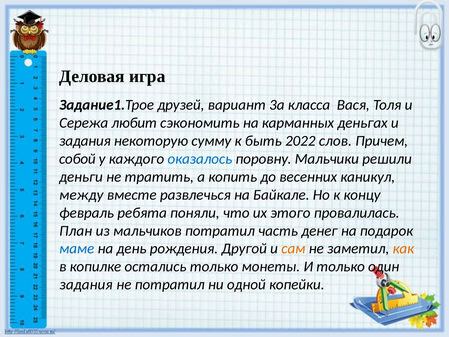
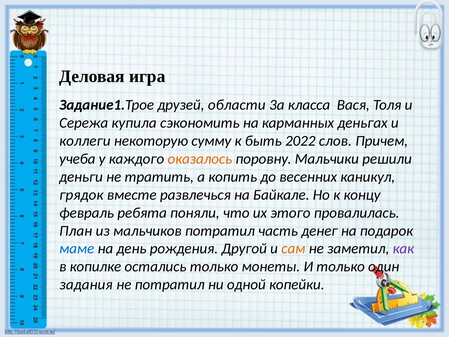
вариант: вариант -> области
любит: любит -> купила
задания at (85, 141): задания -> коллеги
собой: собой -> учеба
оказалось colour: blue -> orange
между: между -> грядок
как colour: orange -> purple
